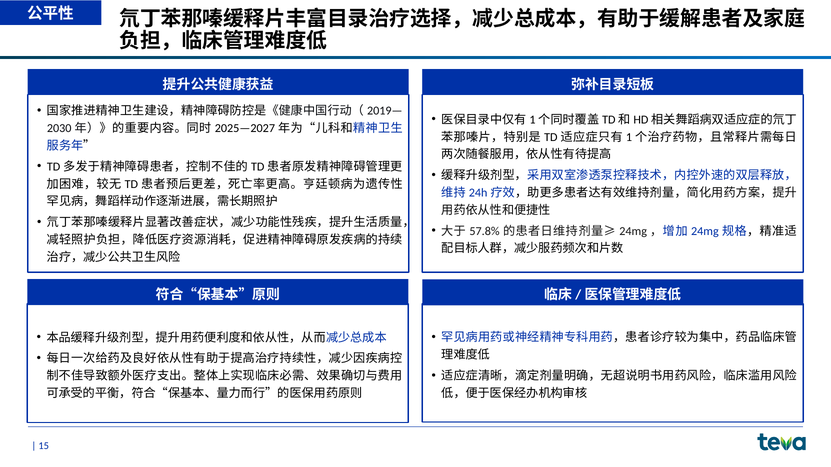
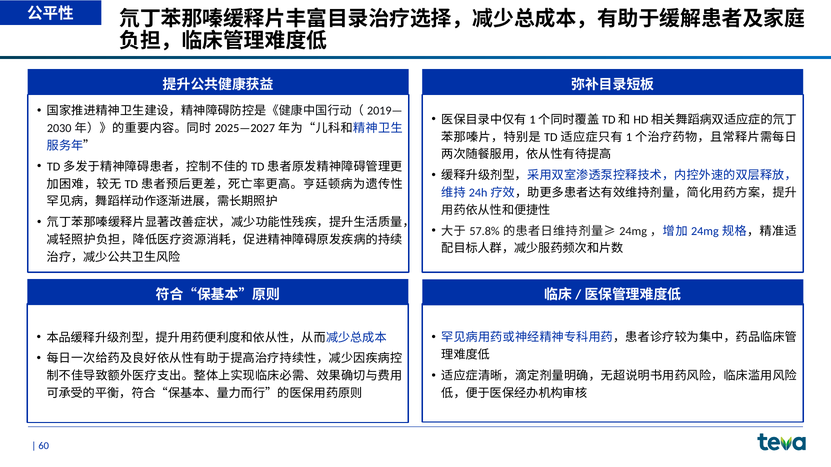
15: 15 -> 60
